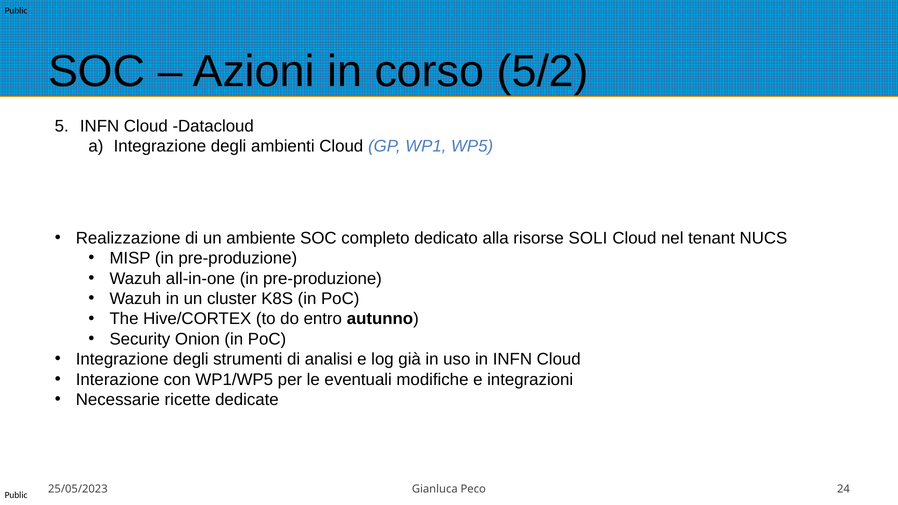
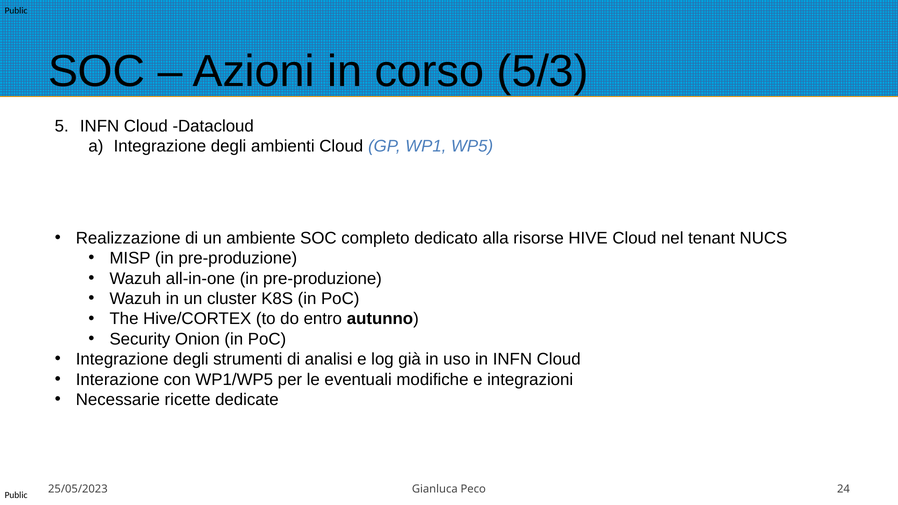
5/2: 5/2 -> 5/3
SOLI: SOLI -> HIVE
